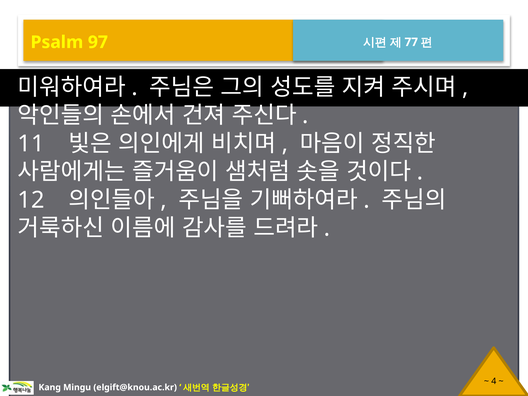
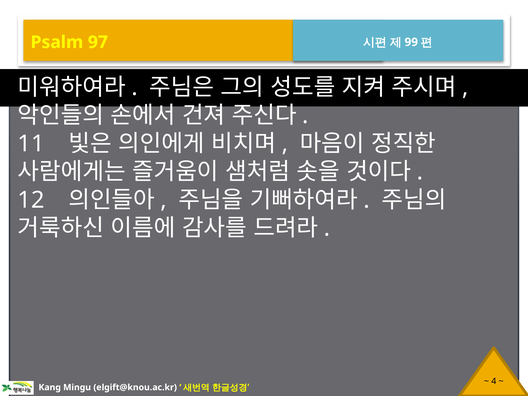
77: 77 -> 99
